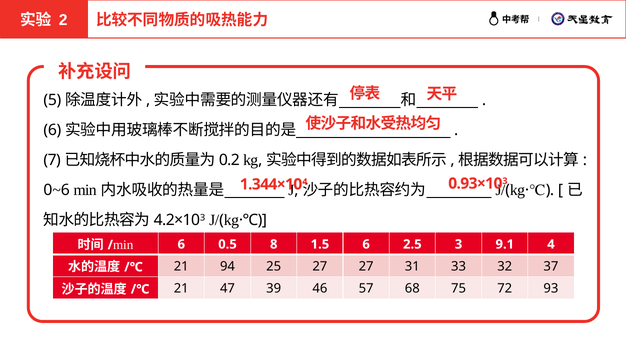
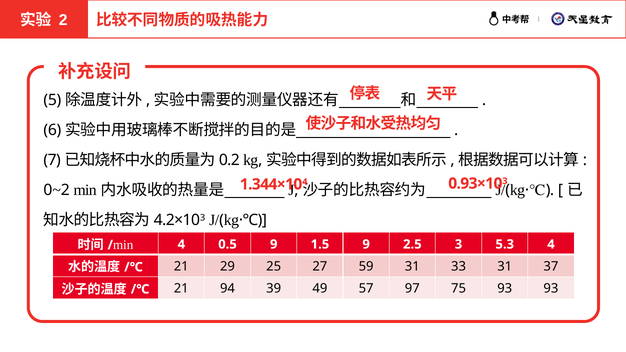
6 at (65, 190): 6 -> 2
6 at (181, 244): 6 -> 4
0.5 8: 8 -> 9
1.5 6: 6 -> 9
9.1: 9.1 -> 5.3
94: 94 -> 29
27 27: 27 -> 59
33 32: 32 -> 31
47: 47 -> 94
46: 46 -> 49
68: 68 -> 97
75 72: 72 -> 93
